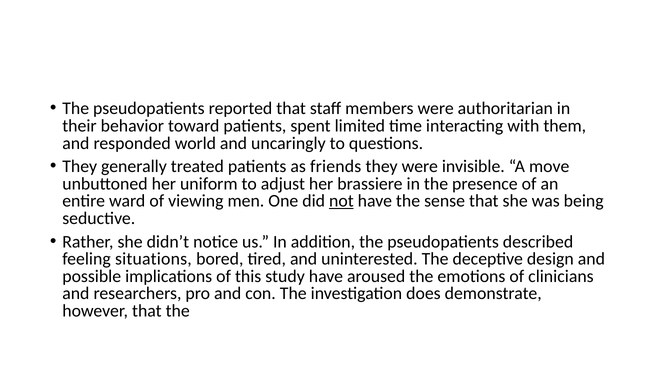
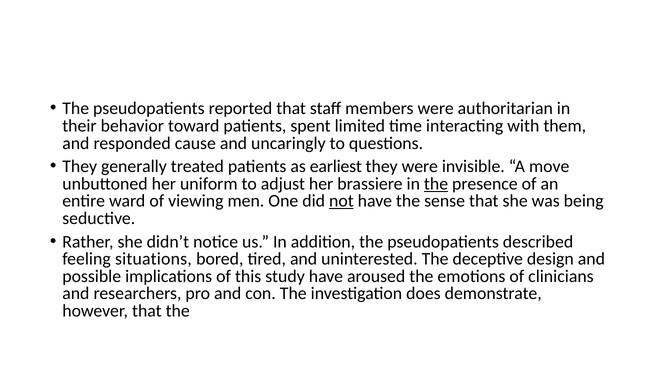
world: world -> cause
friends: friends -> earliest
the at (436, 184) underline: none -> present
